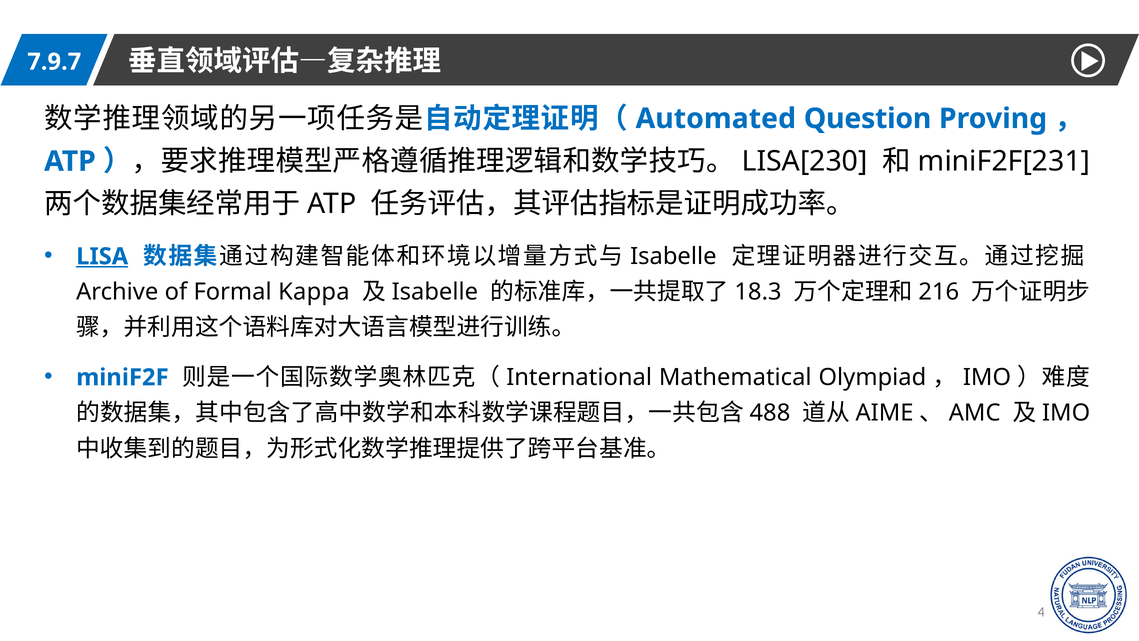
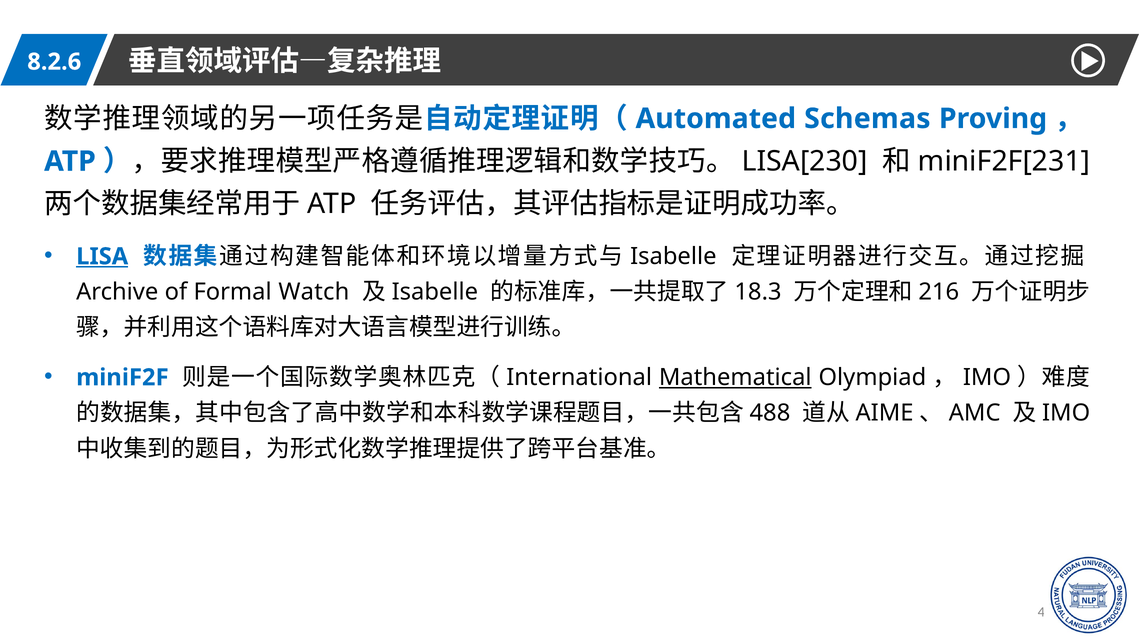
7.9.7: 7.9.7 -> 8.2.6
Question: Question -> Schemas
Kappa: Kappa -> Watch
Mathematical underline: none -> present
